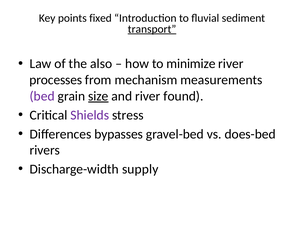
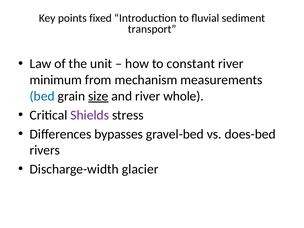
transport underline: present -> none
also: also -> unit
minimize: minimize -> constant
processes: processes -> minimum
bed colour: purple -> blue
found: found -> whole
supply: supply -> glacier
